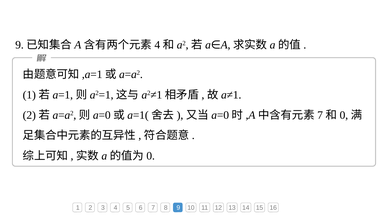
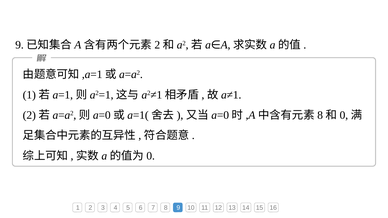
4 at (157, 45): 4 -> 2
7 at (320, 115): 7 -> 8
